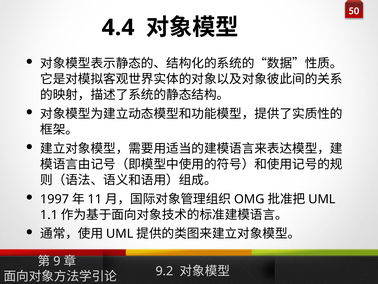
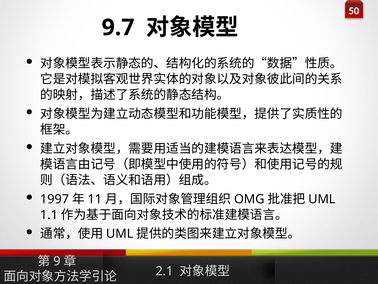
4.4: 4.4 -> 9.7
9.2: 9.2 -> 2.1
